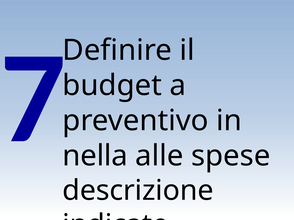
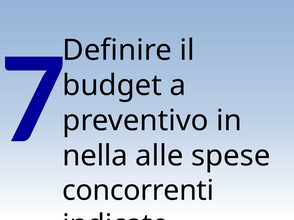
descrizione: descrizione -> concorrenti
